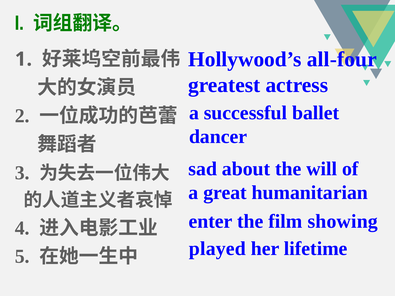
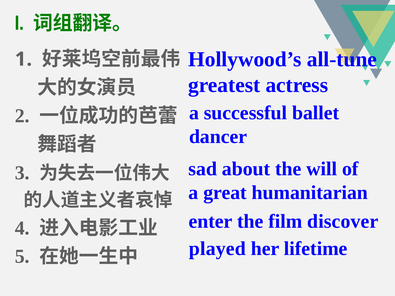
all-four: all-four -> all-tune
showing: showing -> discover
